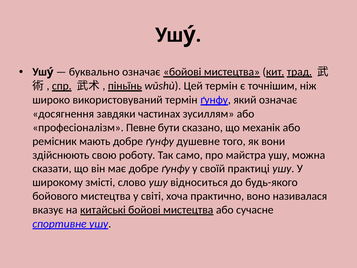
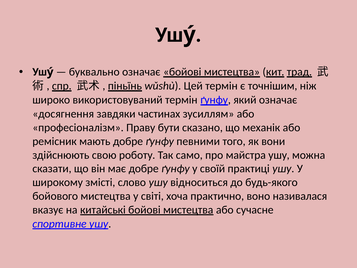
Певне: Певне -> Праву
душевне: душевне -> певними
